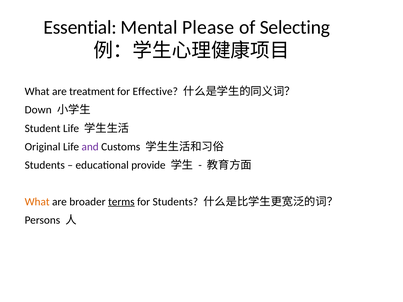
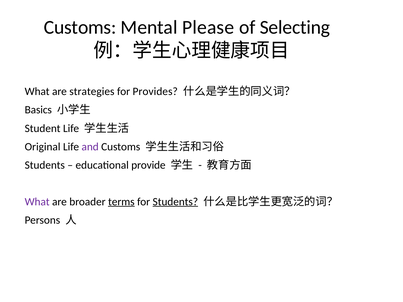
Essential at (80, 27): Essential -> Customs
treatment: treatment -> strategies
Effective: Effective -> Provides
Down: Down -> Basics
What at (37, 202) colour: orange -> purple
Students at (175, 202) underline: none -> present
